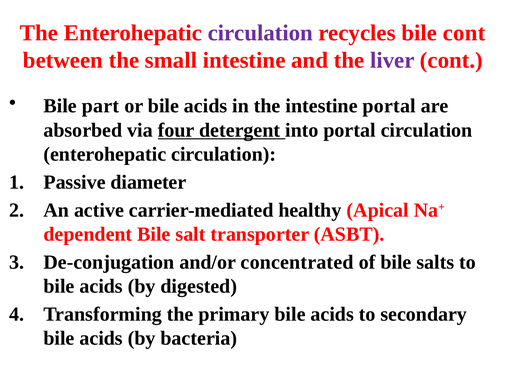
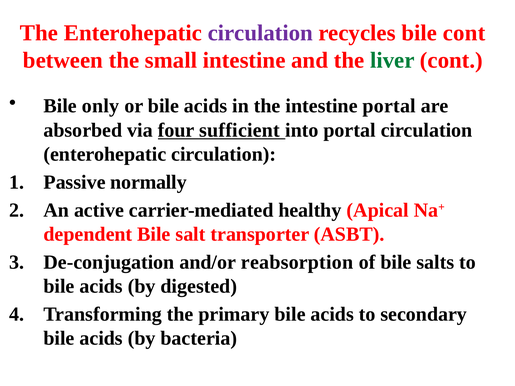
liver colour: purple -> green
part: part -> only
detergent: detergent -> sufficient
diameter: diameter -> normally
concentrated: concentrated -> reabsorption
